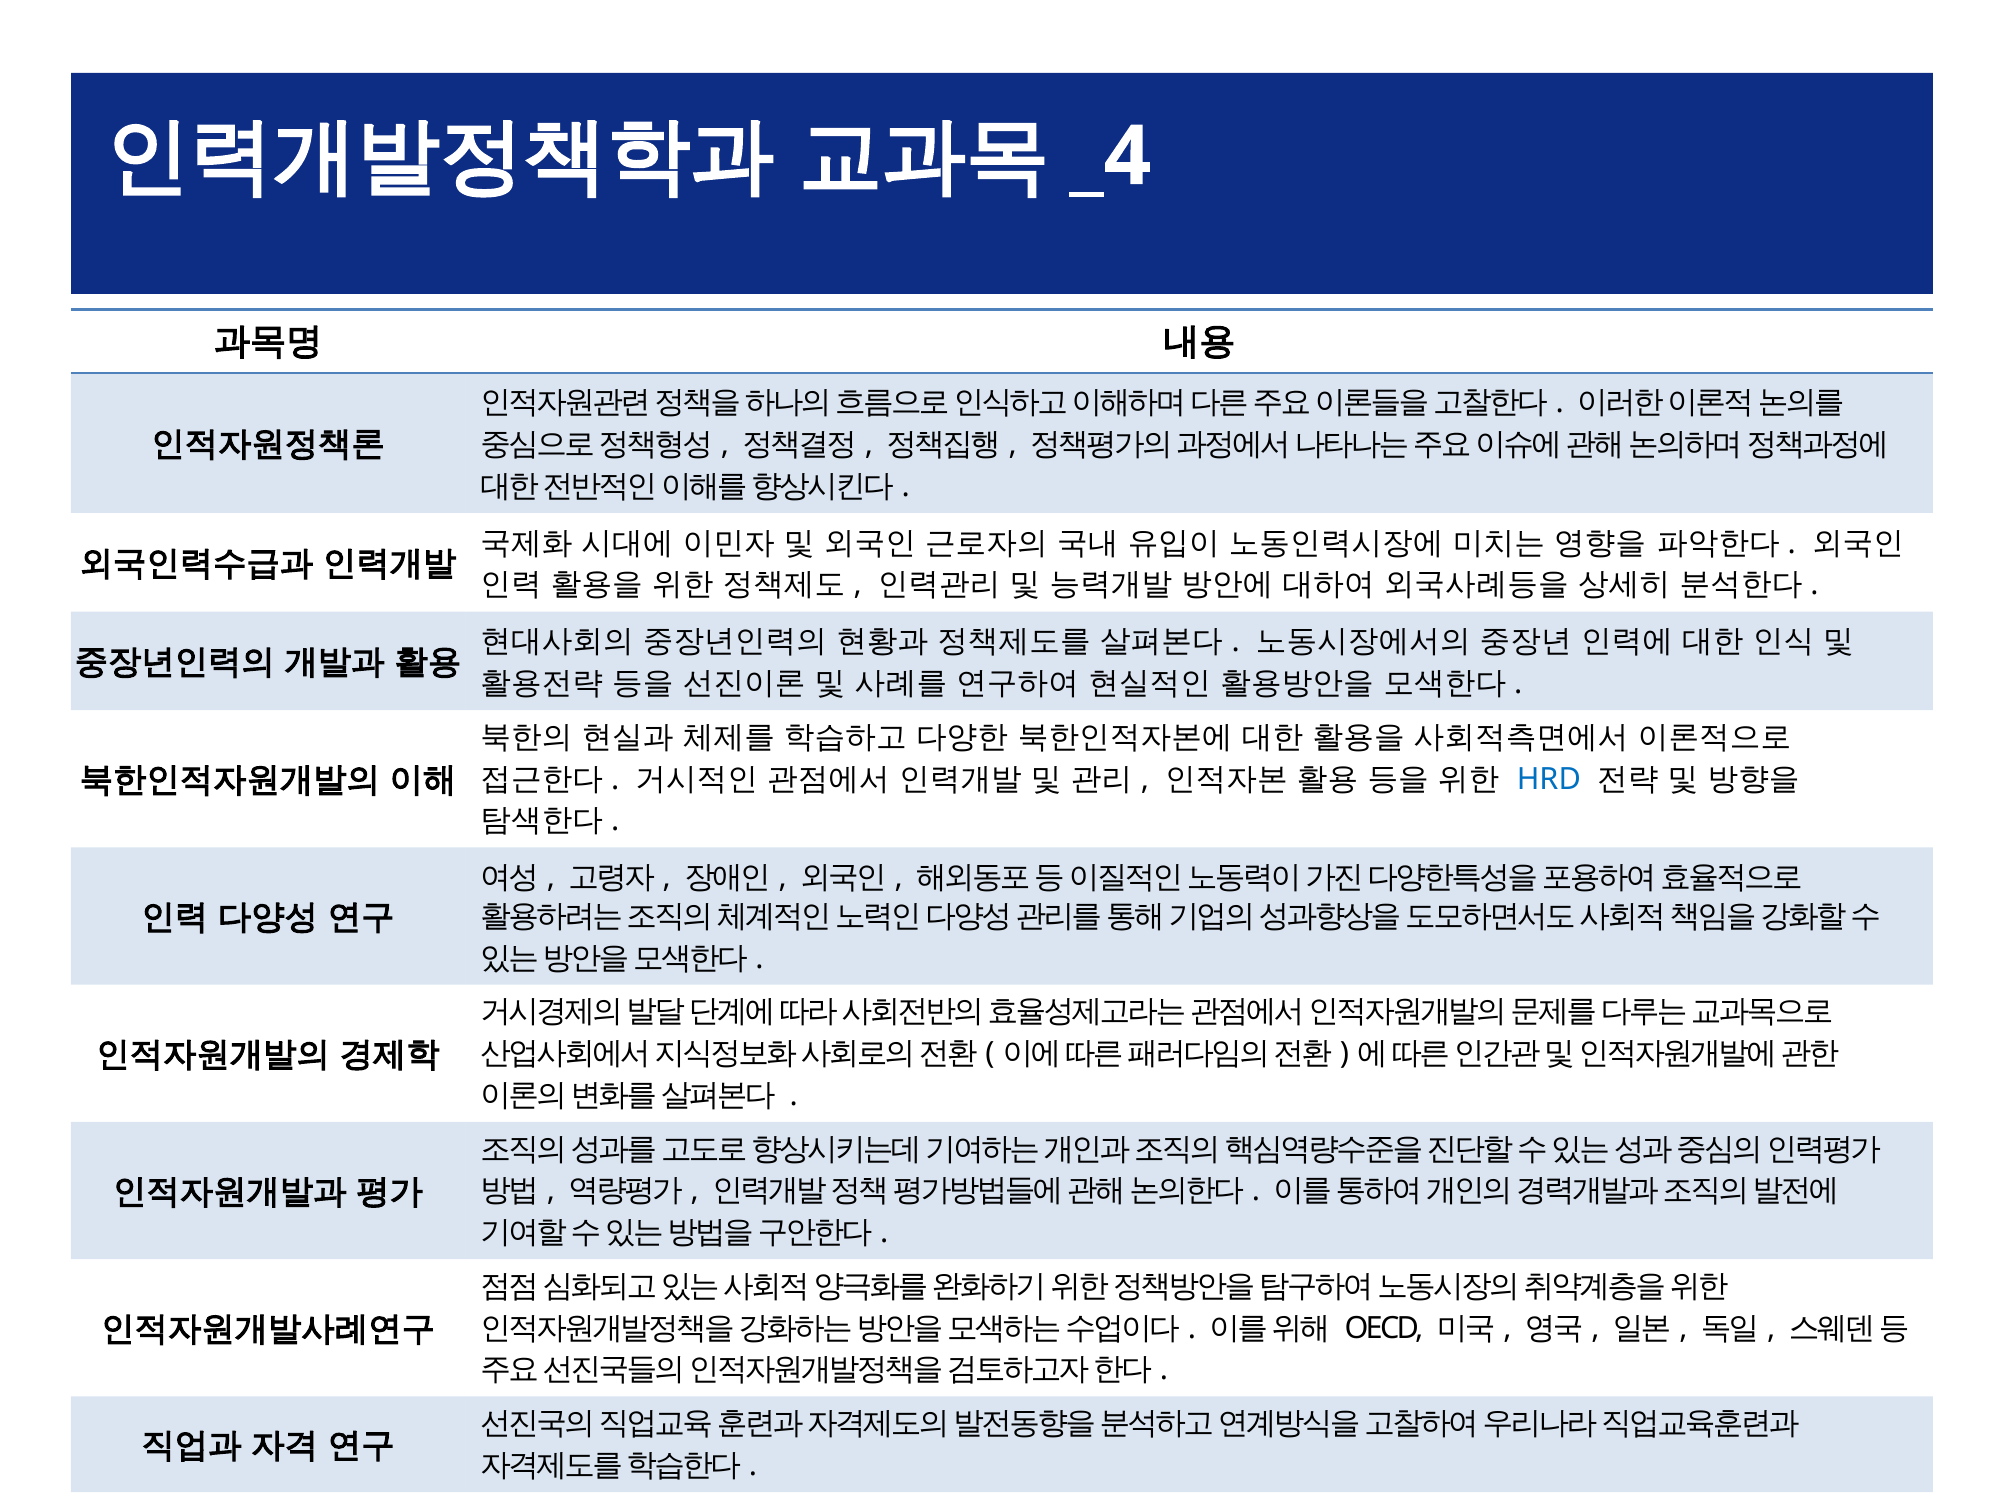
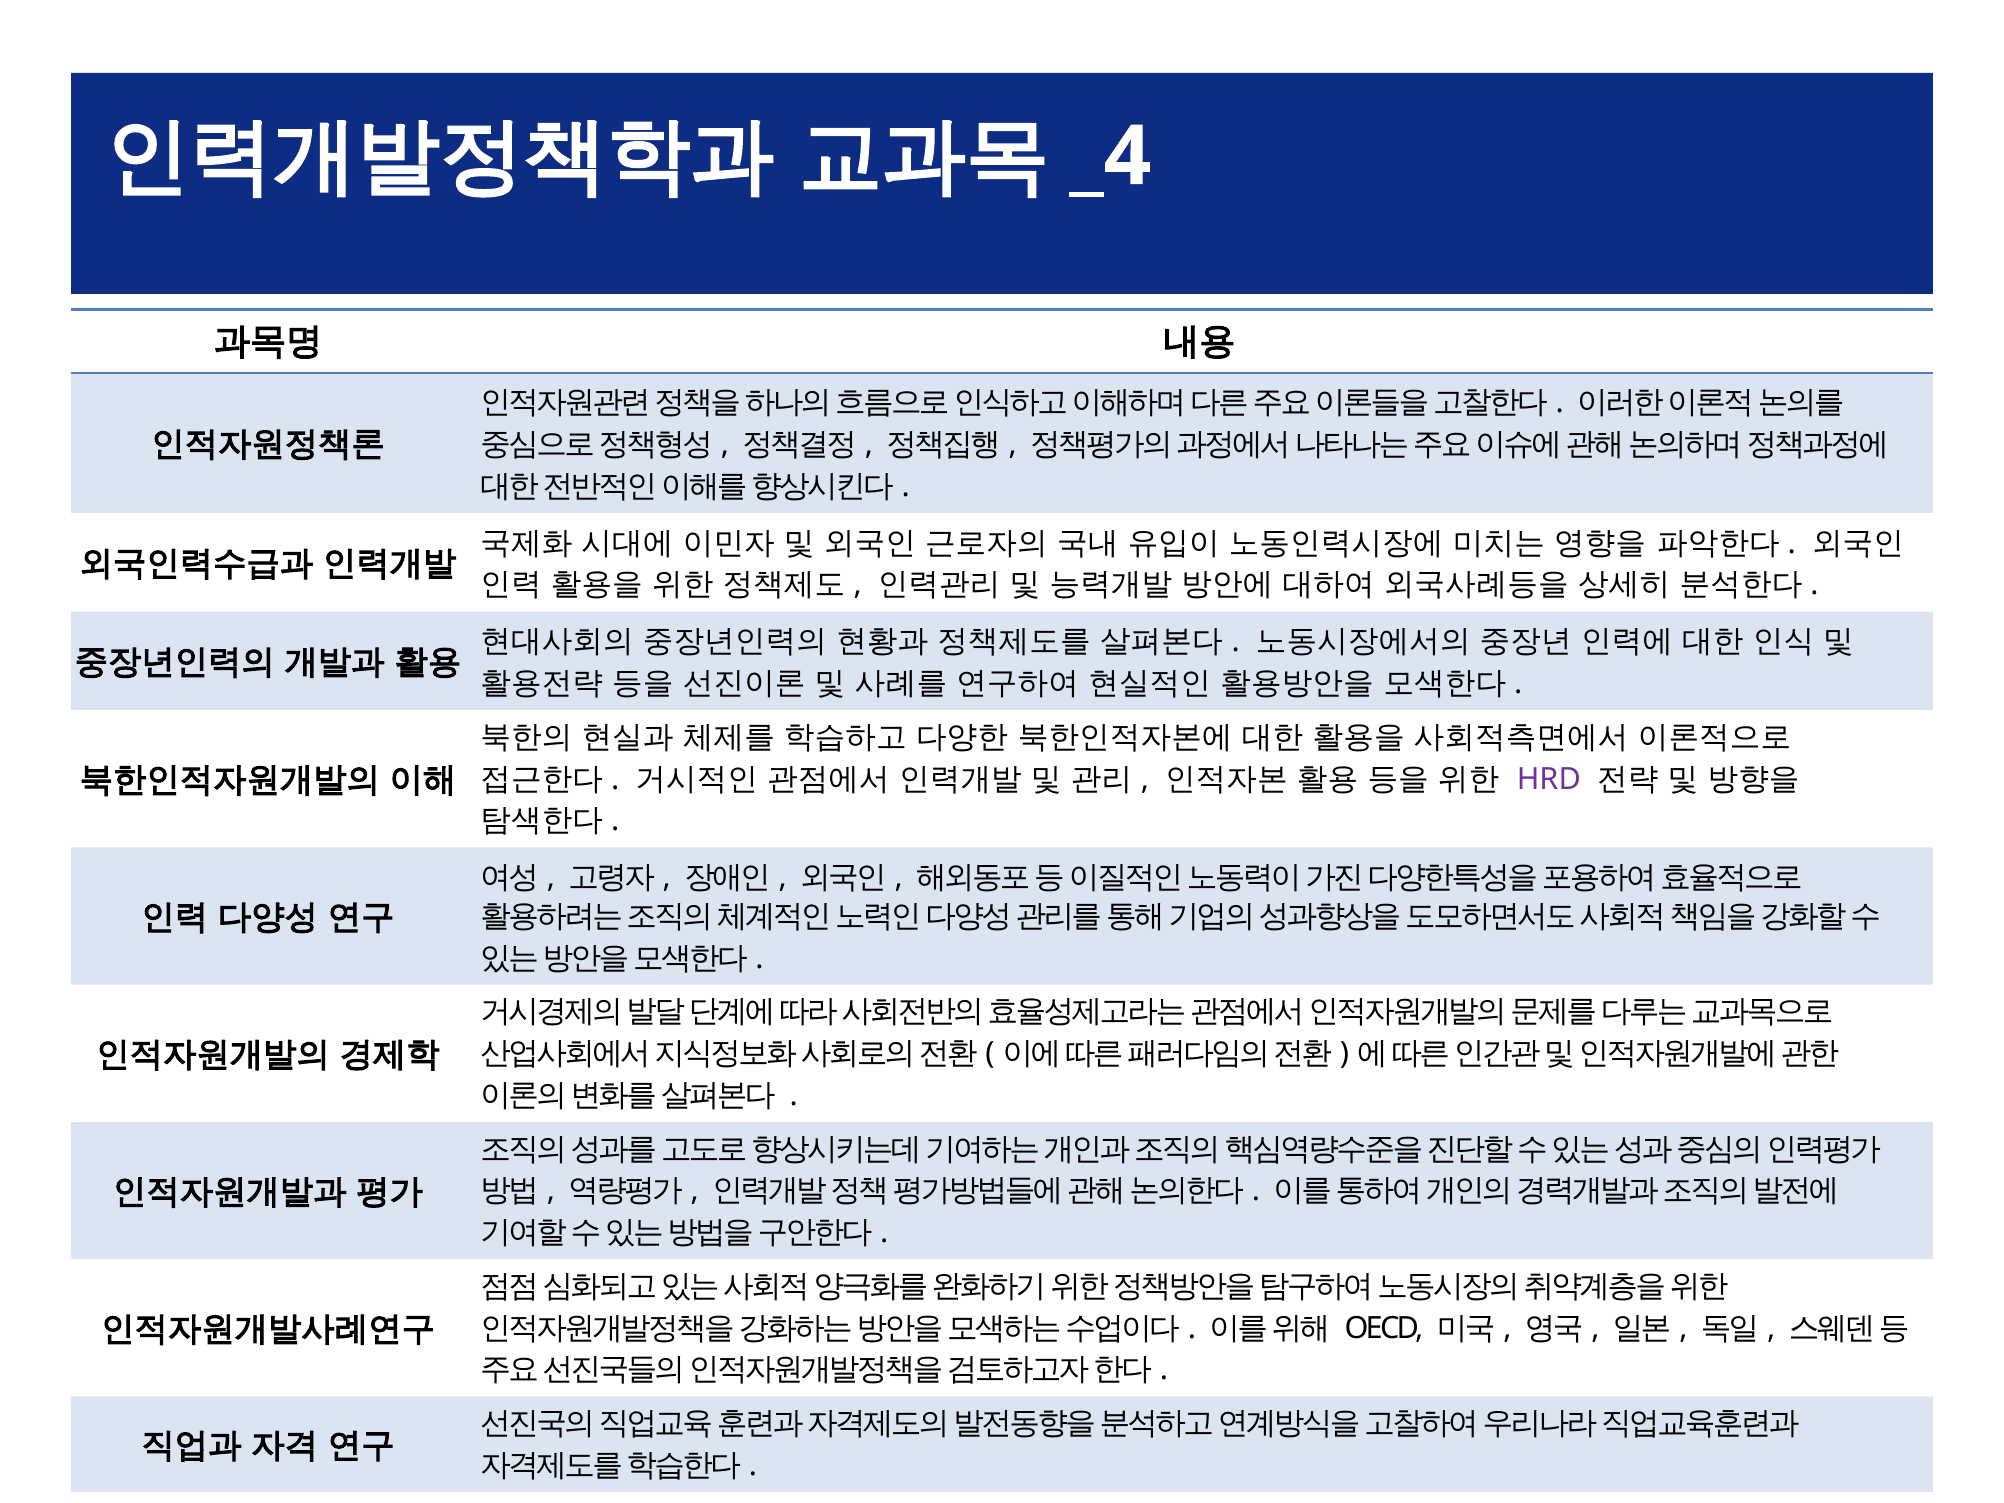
HRD colour: blue -> purple
